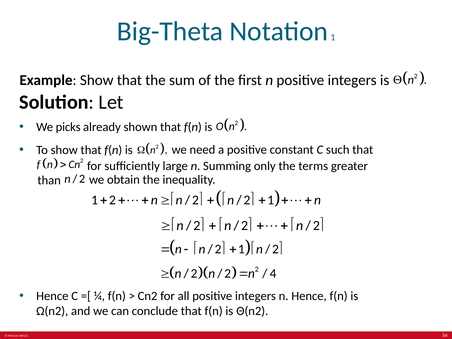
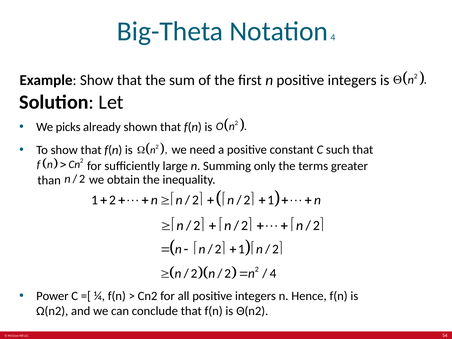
Notation 1: 1 -> 4
Hence at (52, 296): Hence -> Power
